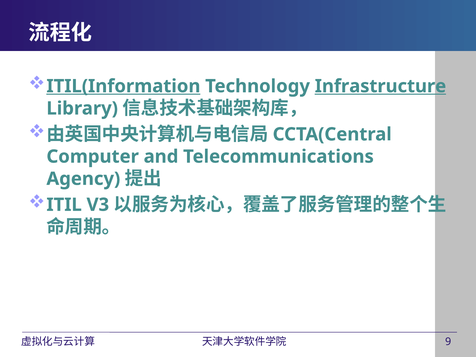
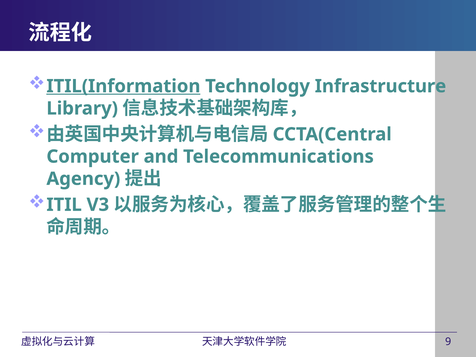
Infrastructure underline: present -> none
